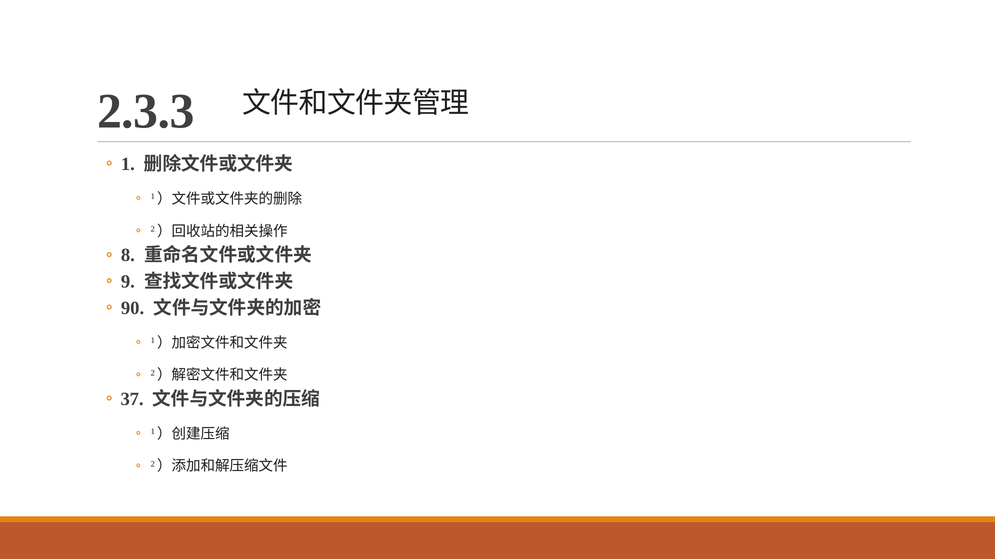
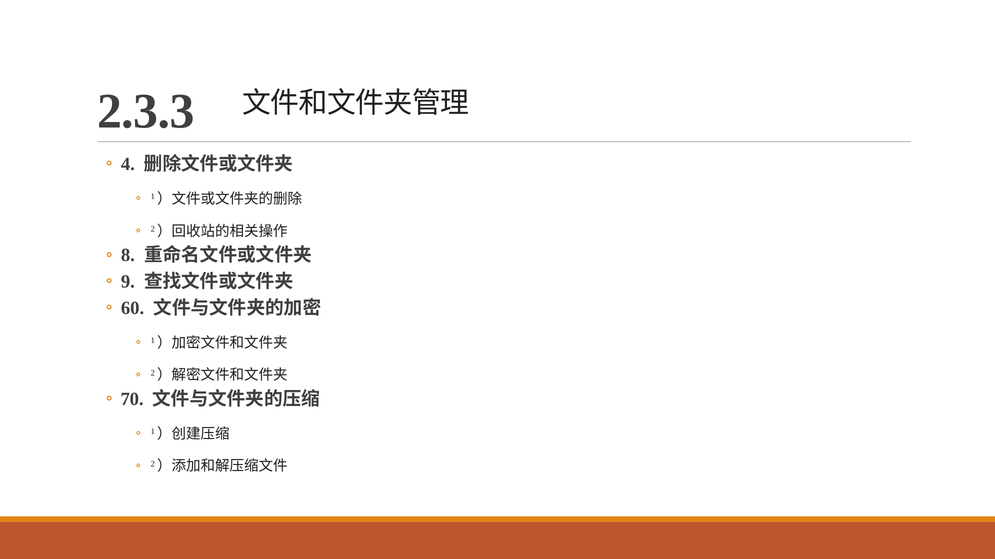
1: 1 -> 4
90: 90 -> 60
37: 37 -> 70
